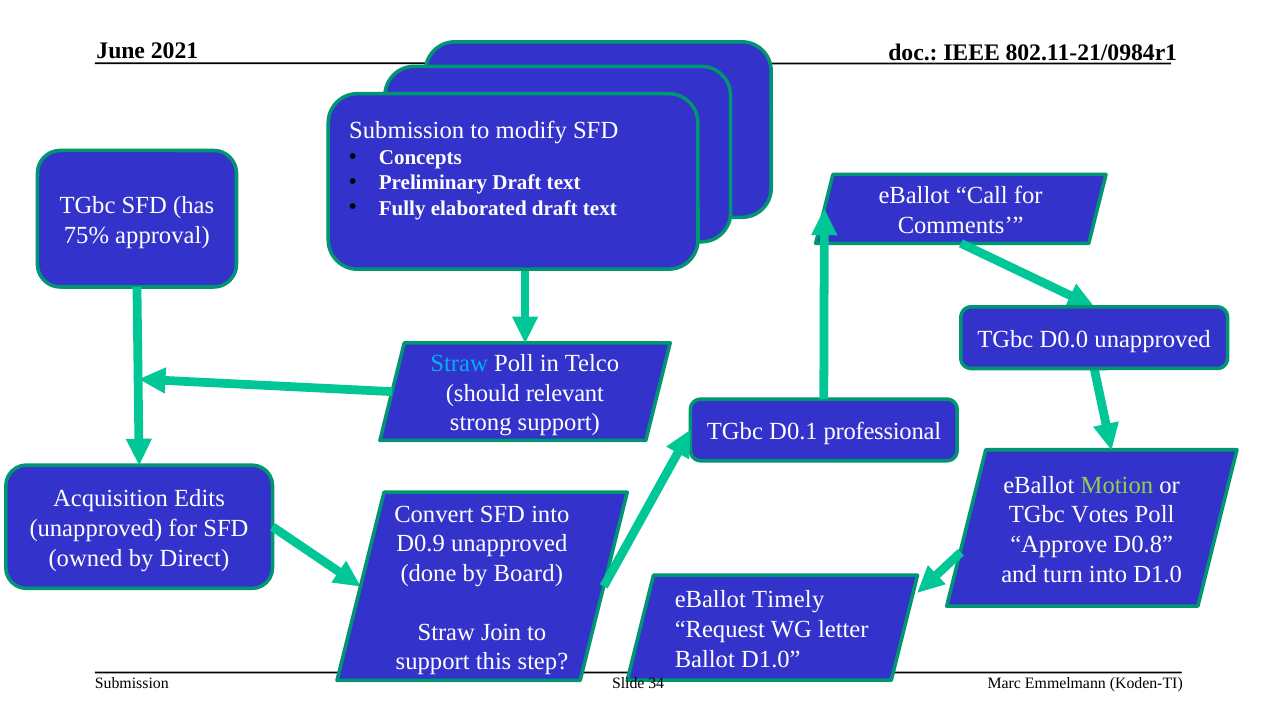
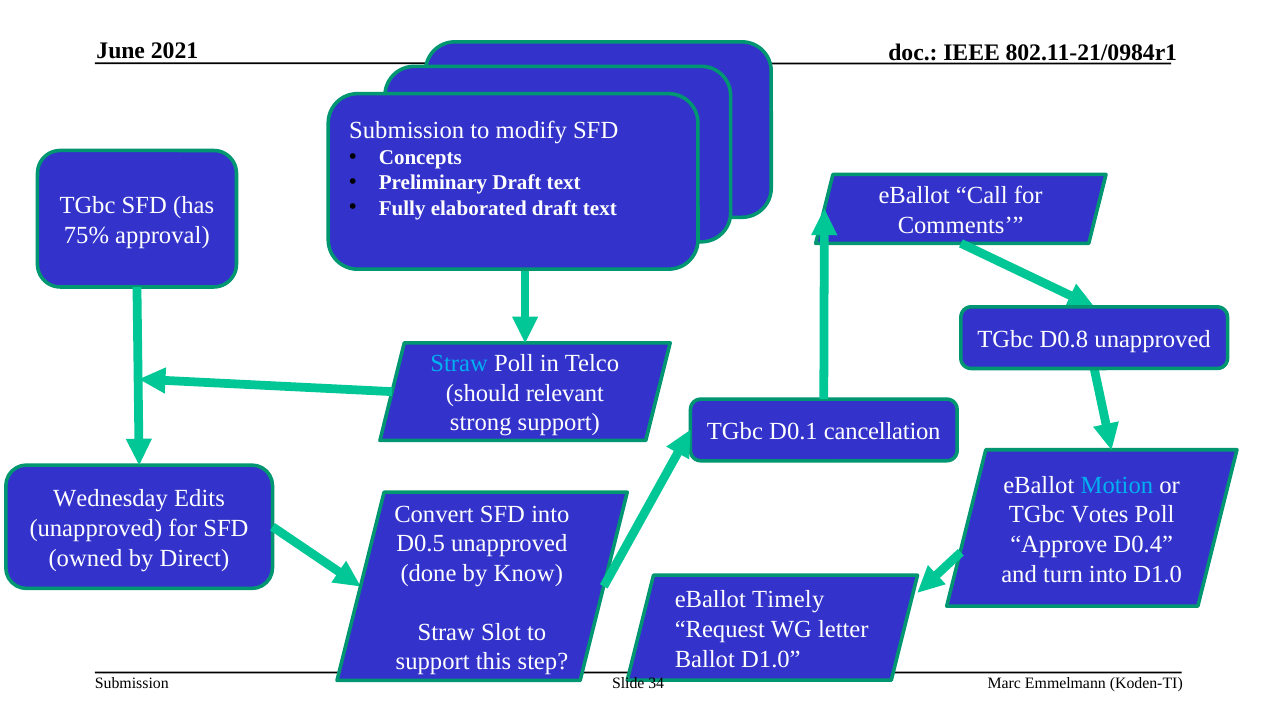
D0.0: D0.0 -> D0.8
professional: professional -> cancellation
Motion colour: light green -> light blue
Acquisition: Acquisition -> Wednesday
D0.9: D0.9 -> D0.5
D0.8: D0.8 -> D0.4
Board: Board -> Know
Join: Join -> Slot
